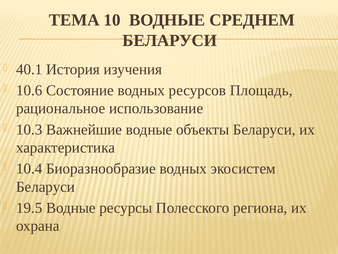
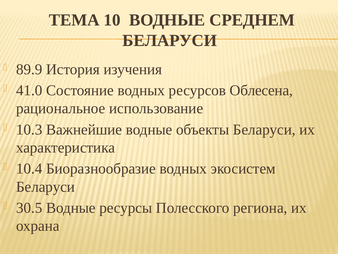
40.1: 40.1 -> 89.9
10.6: 10.6 -> 41.0
Площадь: Площадь -> Облесена
19.5: 19.5 -> 30.5
